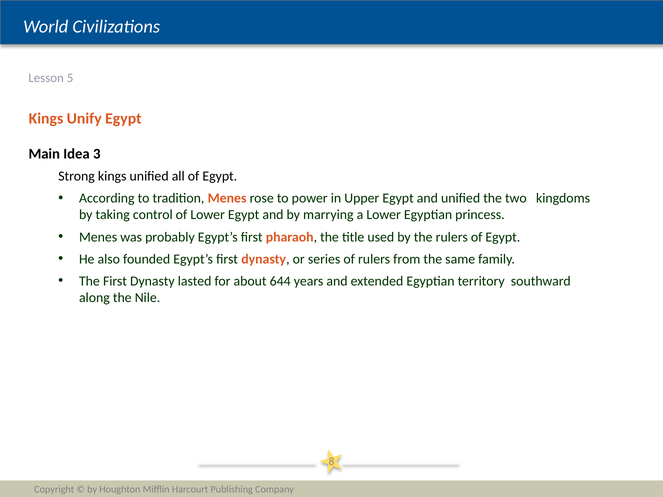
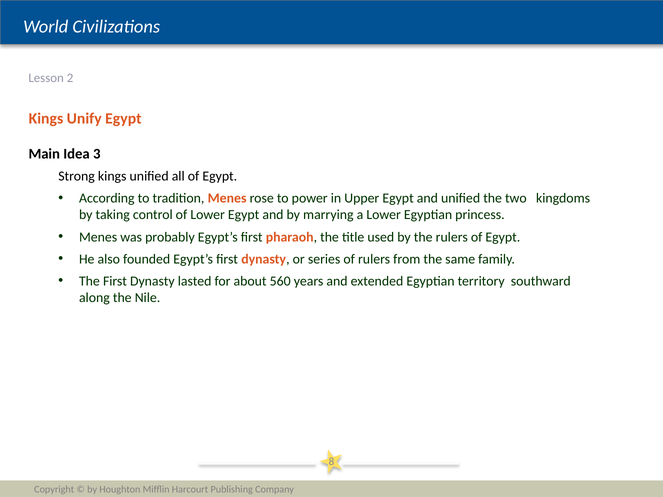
5: 5 -> 2
644: 644 -> 560
